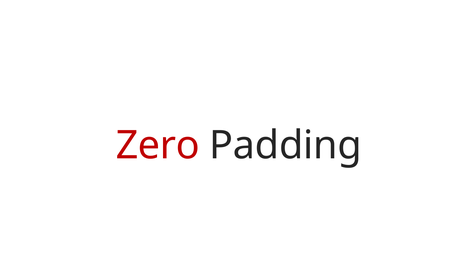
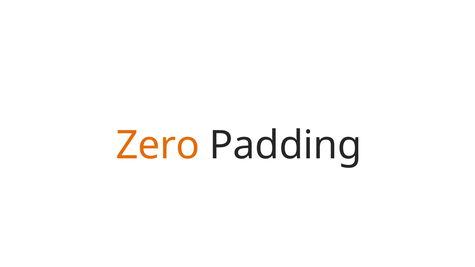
Zero colour: red -> orange
